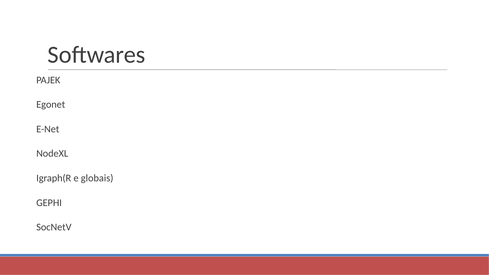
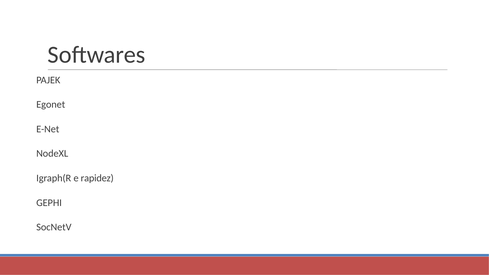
globais: globais -> rapidez
